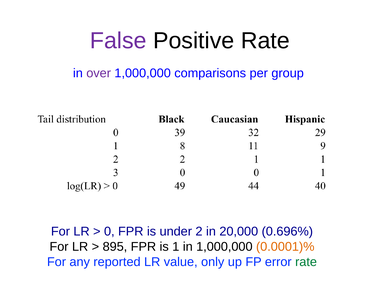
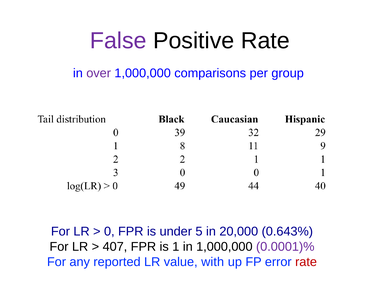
2: 2 -> 5
0.696%: 0.696% -> 0.643%
895: 895 -> 407
0.0001)% colour: orange -> purple
only: only -> with
rate at (306, 262) colour: green -> red
